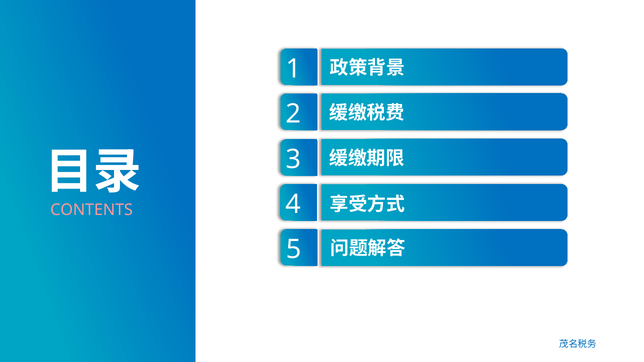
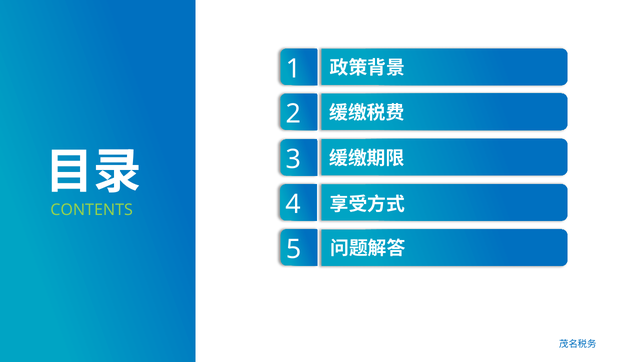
CONTENTS colour: pink -> light green
